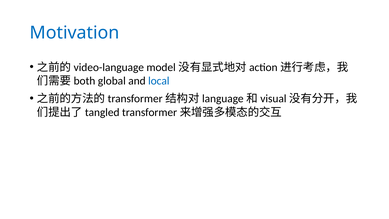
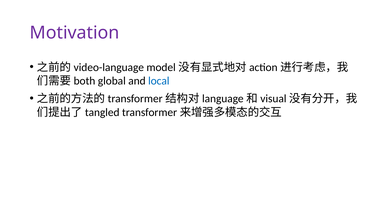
Motivation colour: blue -> purple
